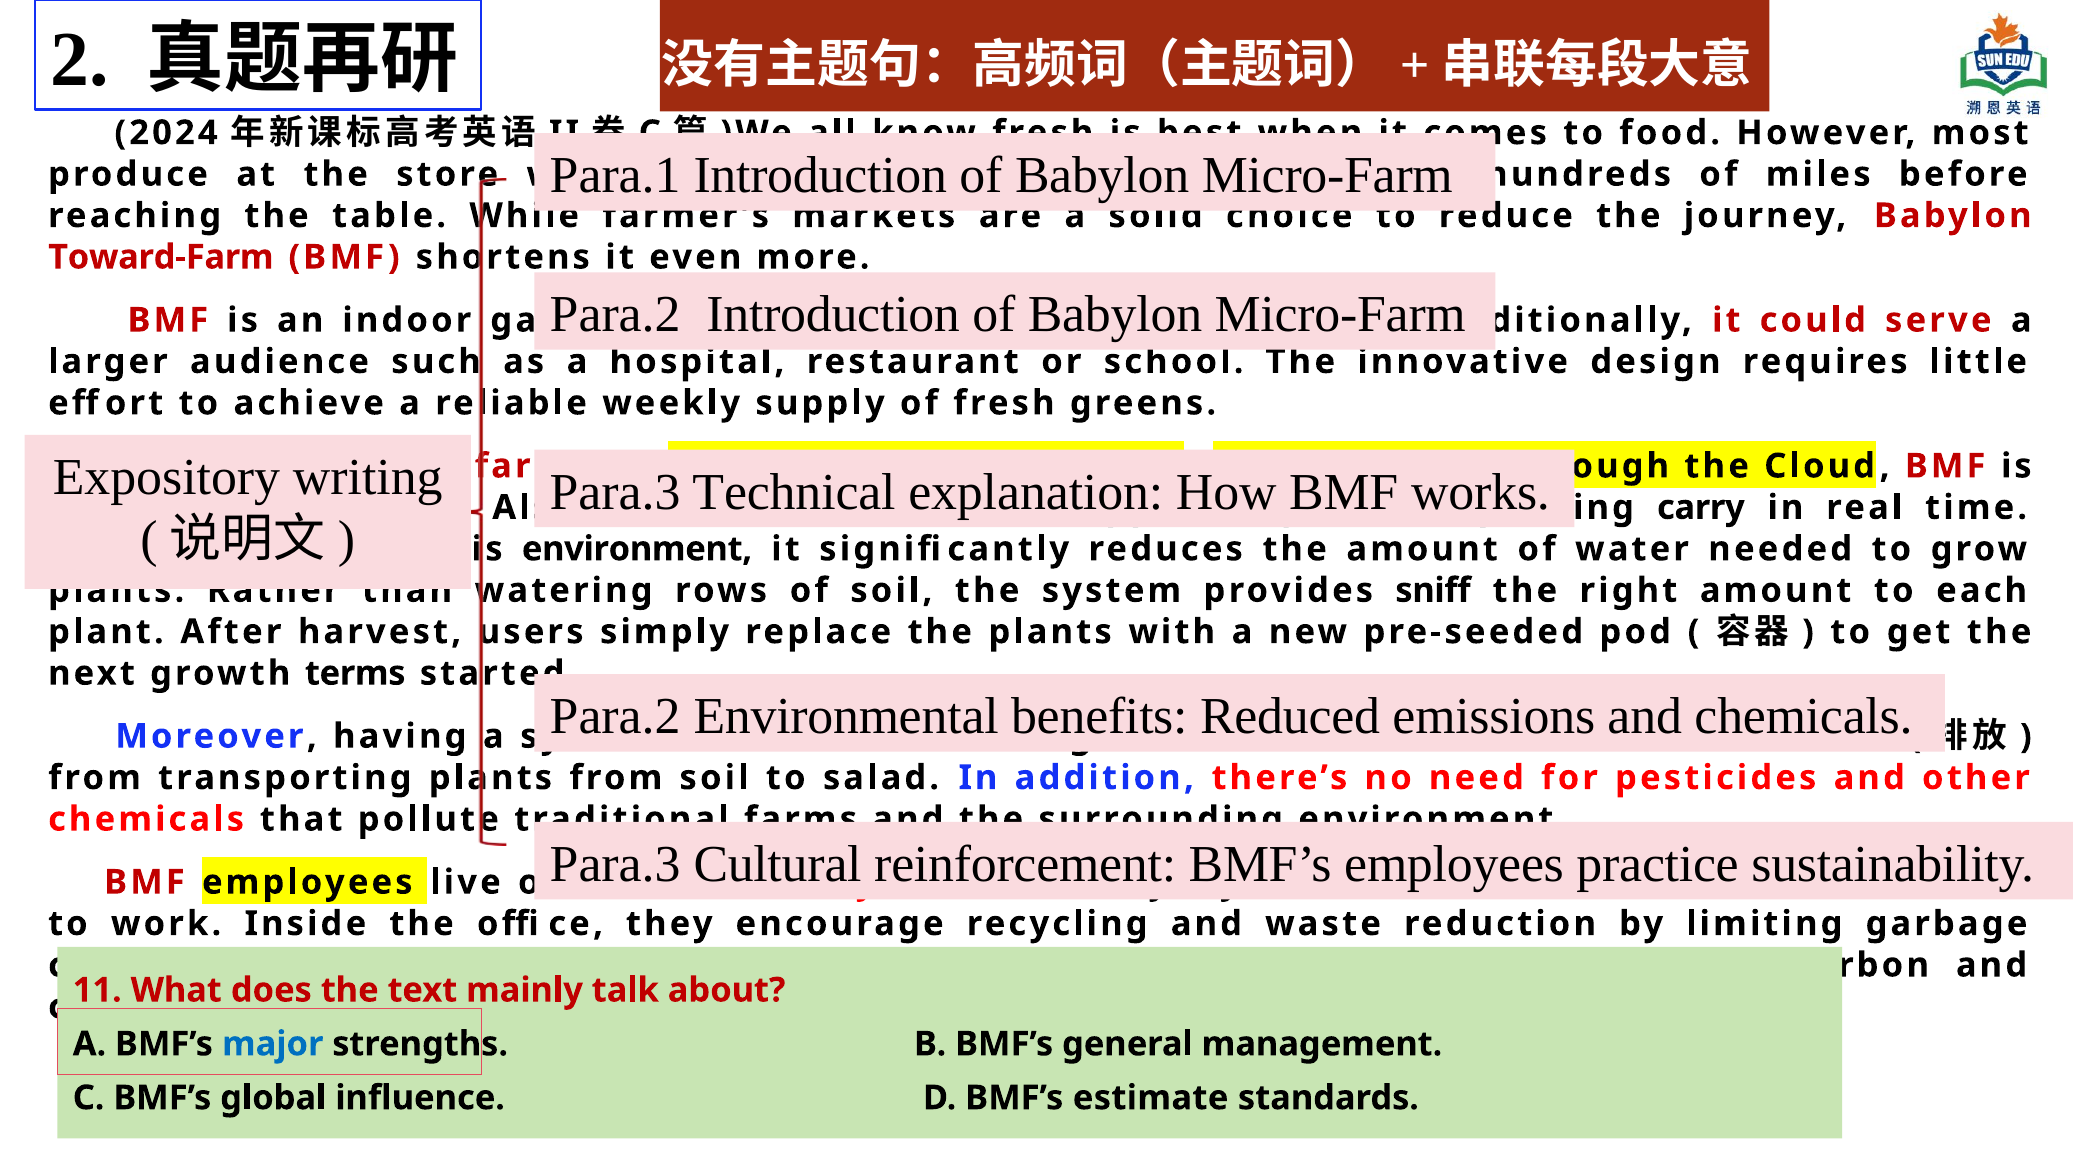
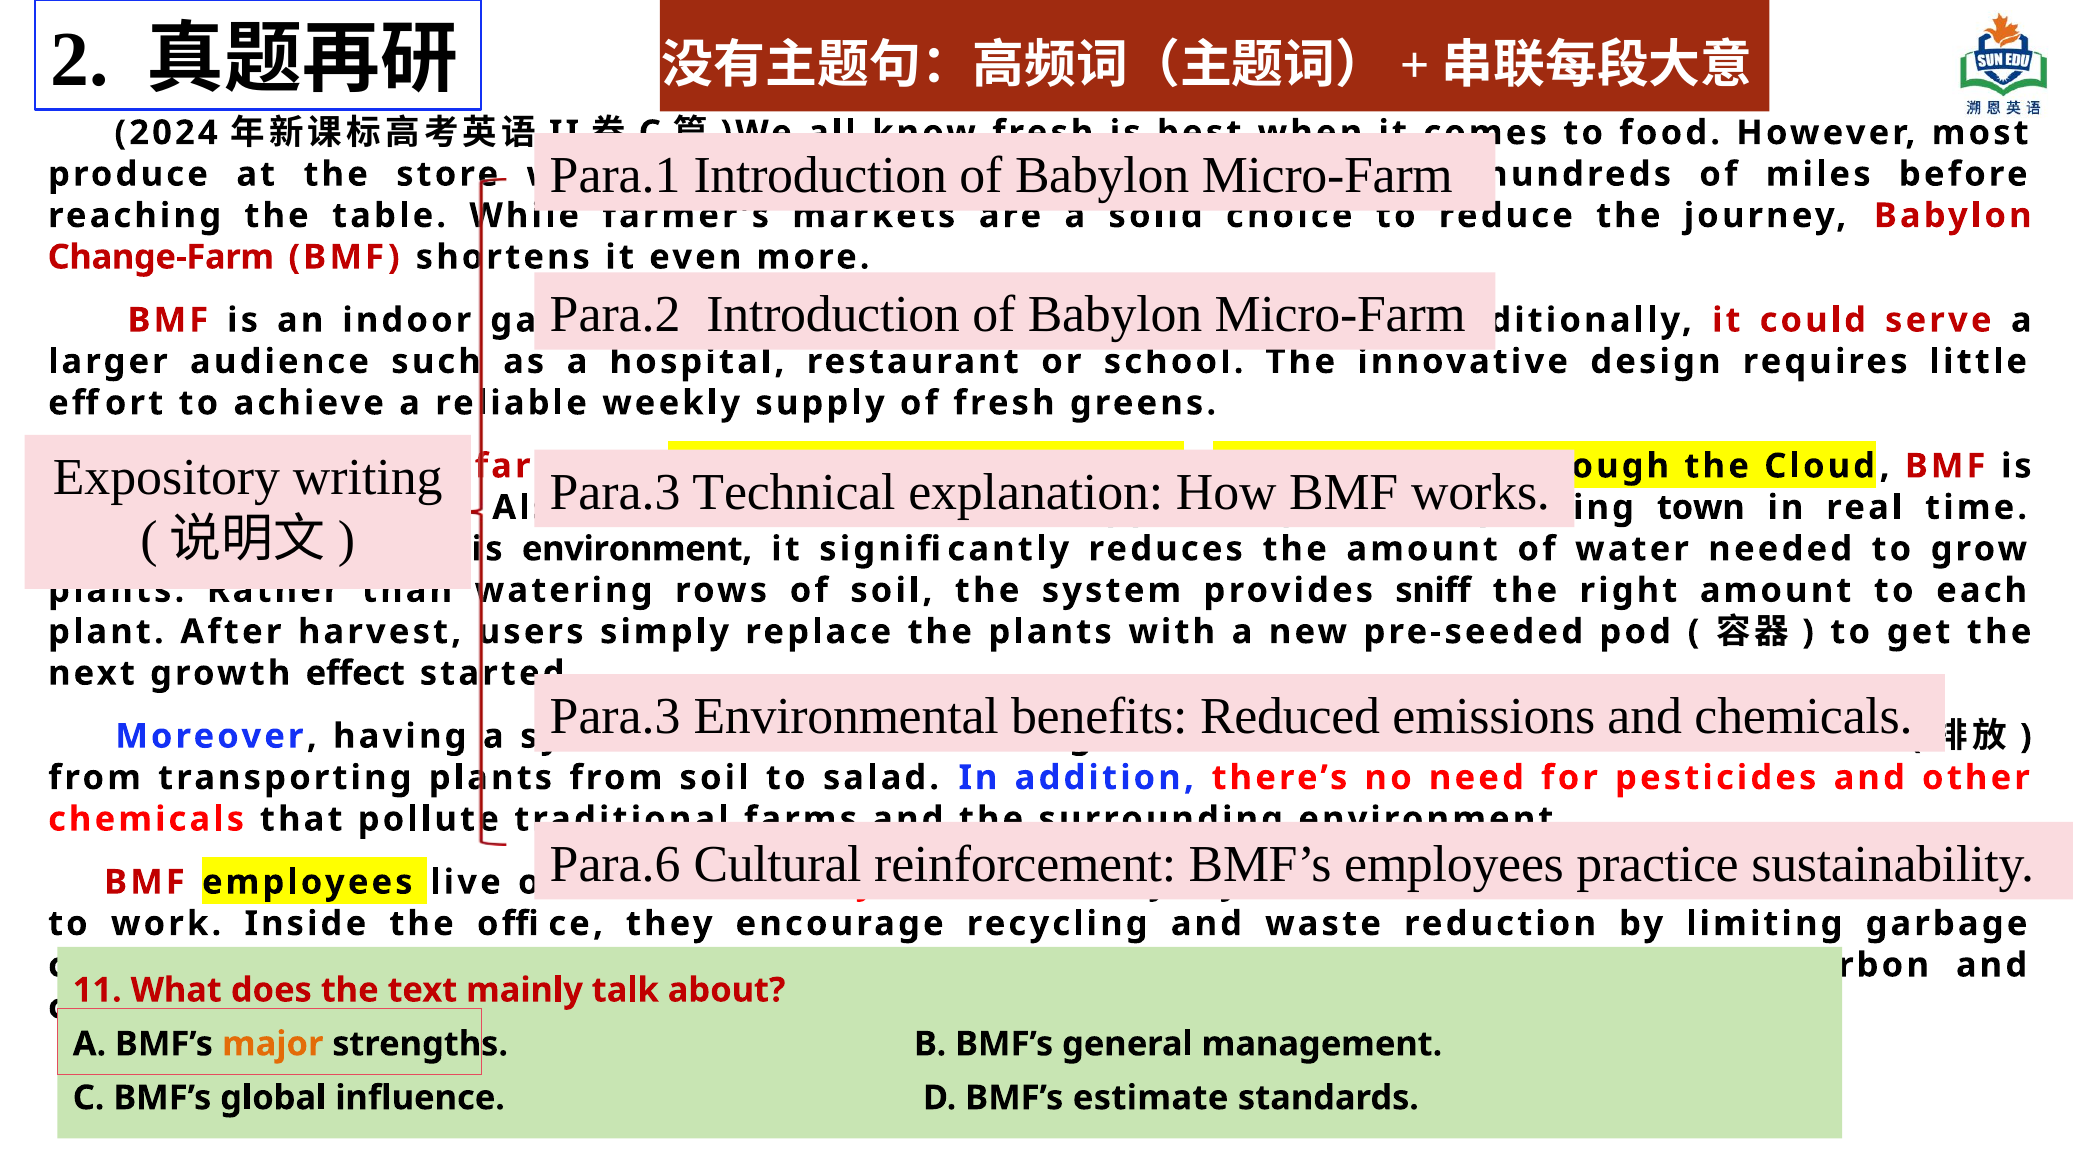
Toward-Farm: Toward-Farm -> Change-Farm
carry: carry -> town
terms: terms -> effect
Para.2 at (615, 717): Para.2 -> Para.3
Para.3 at (615, 864): Para.3 -> Para.6
major colour: blue -> orange
